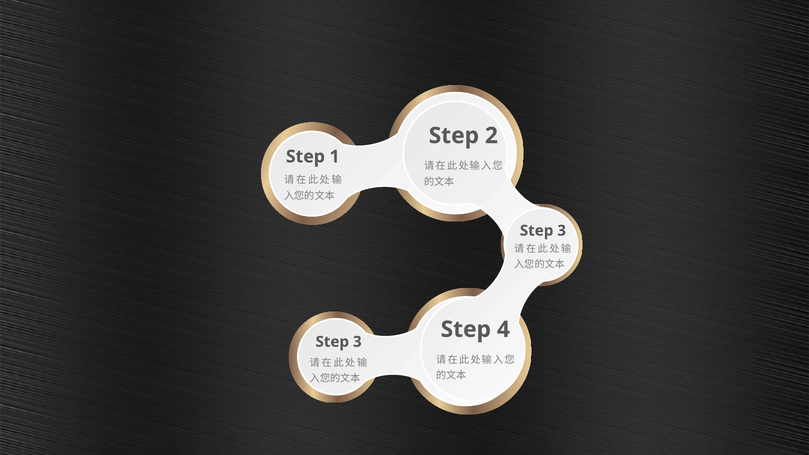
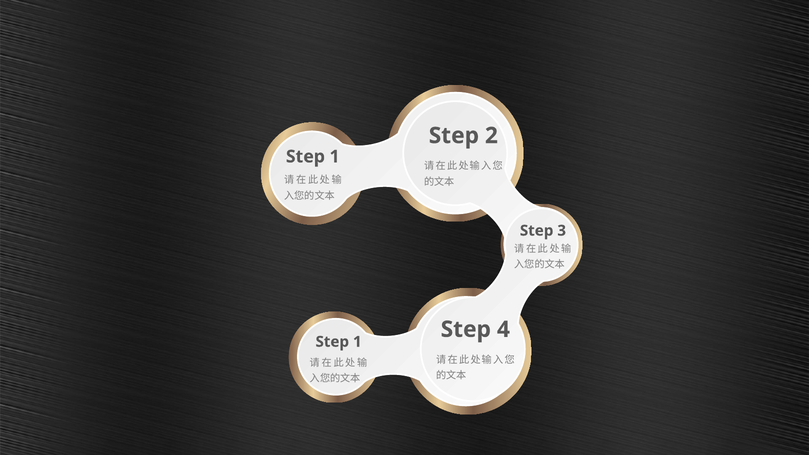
3 at (357, 342): 3 -> 1
